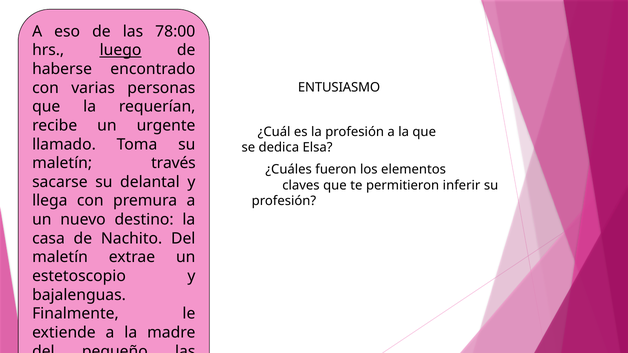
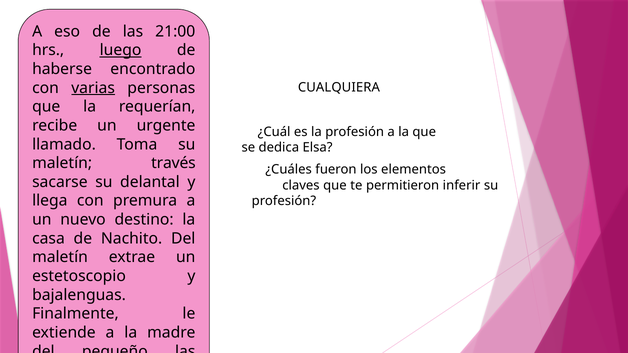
78:00: 78:00 -> 21:00
varias underline: none -> present
ENTUSIASMO: ENTUSIASMO -> CUALQUIERA
